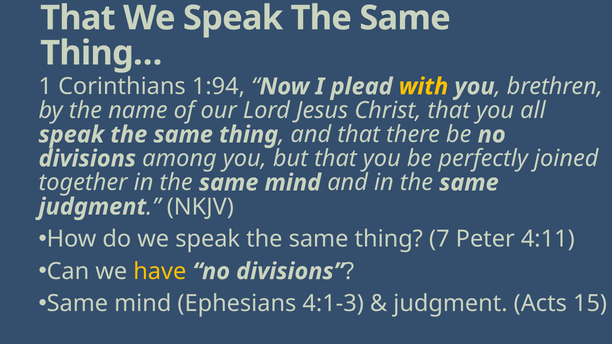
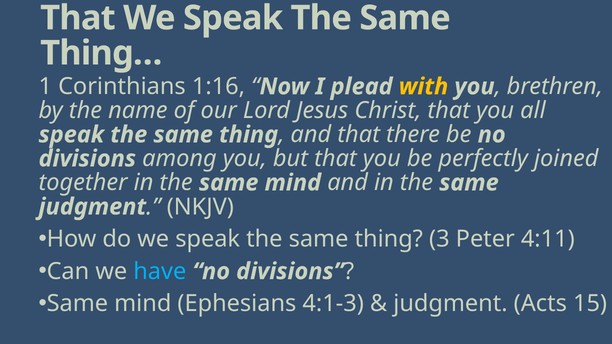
1:94: 1:94 -> 1:16
7: 7 -> 3
have colour: yellow -> light blue
